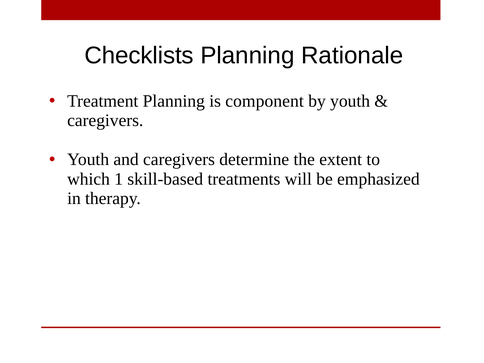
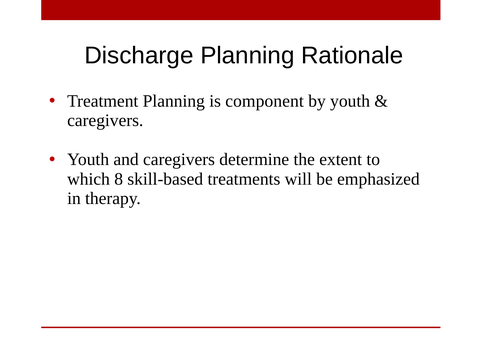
Checklists: Checklists -> Discharge
1: 1 -> 8
